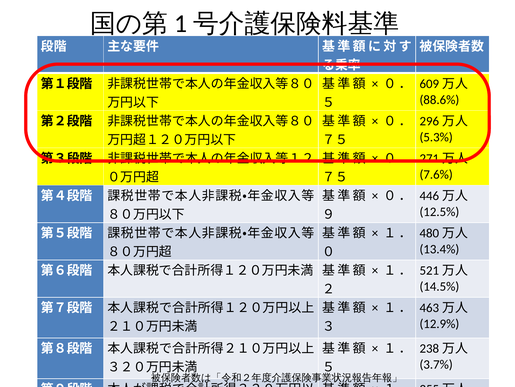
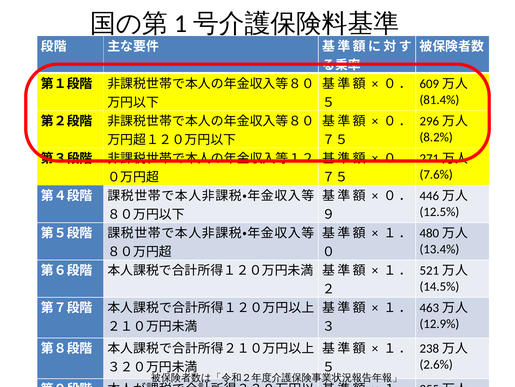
88.6%: 88.6% -> 81.4%
5.3%: 5.3% -> 8.2%
3.7%: 3.7% -> 2.6%
